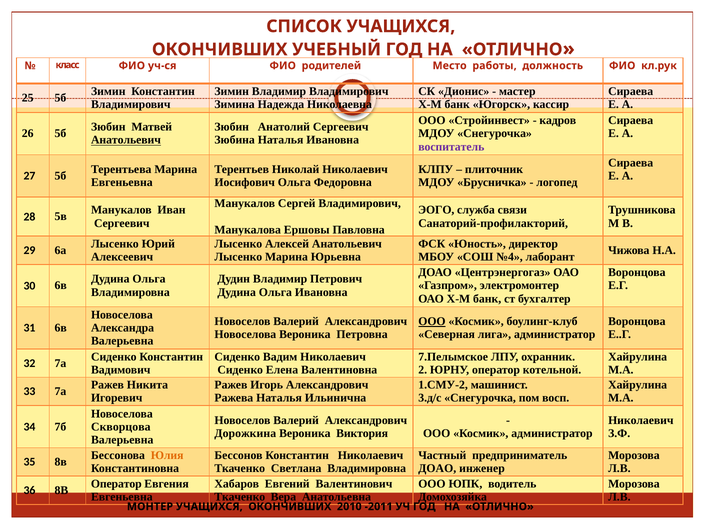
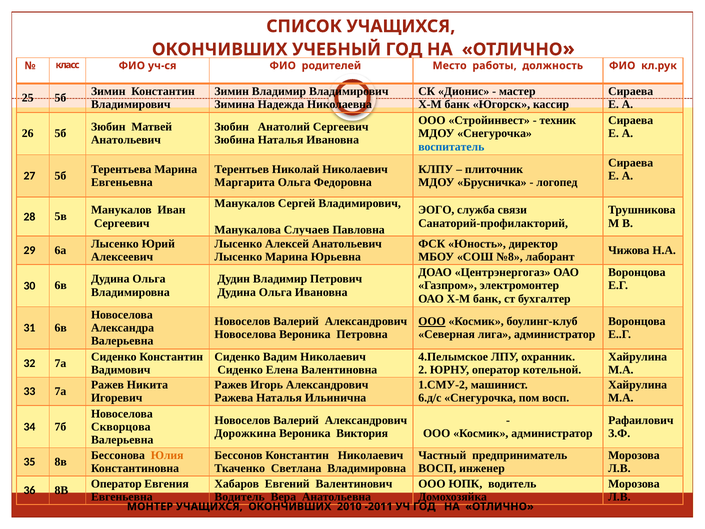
кадров: кадров -> техник
Анатольевич at (126, 140) underline: present -> none
воспитатель colour: purple -> blue
Иосифович: Иосифович -> Маргарита
Ершовы: Ершовы -> Случаев
№4: №4 -> №8
7.Пелымское: 7.Пелымское -> 4.Пелымское
3.д/с: 3.д/с -> 6.д/с
Николаевич at (641, 420): Николаевич -> Рафаилович
ДОАО at (437, 468): ДОАО -> ВОСП
Ткаченко at (240, 497): Ткаченко -> Водитель
